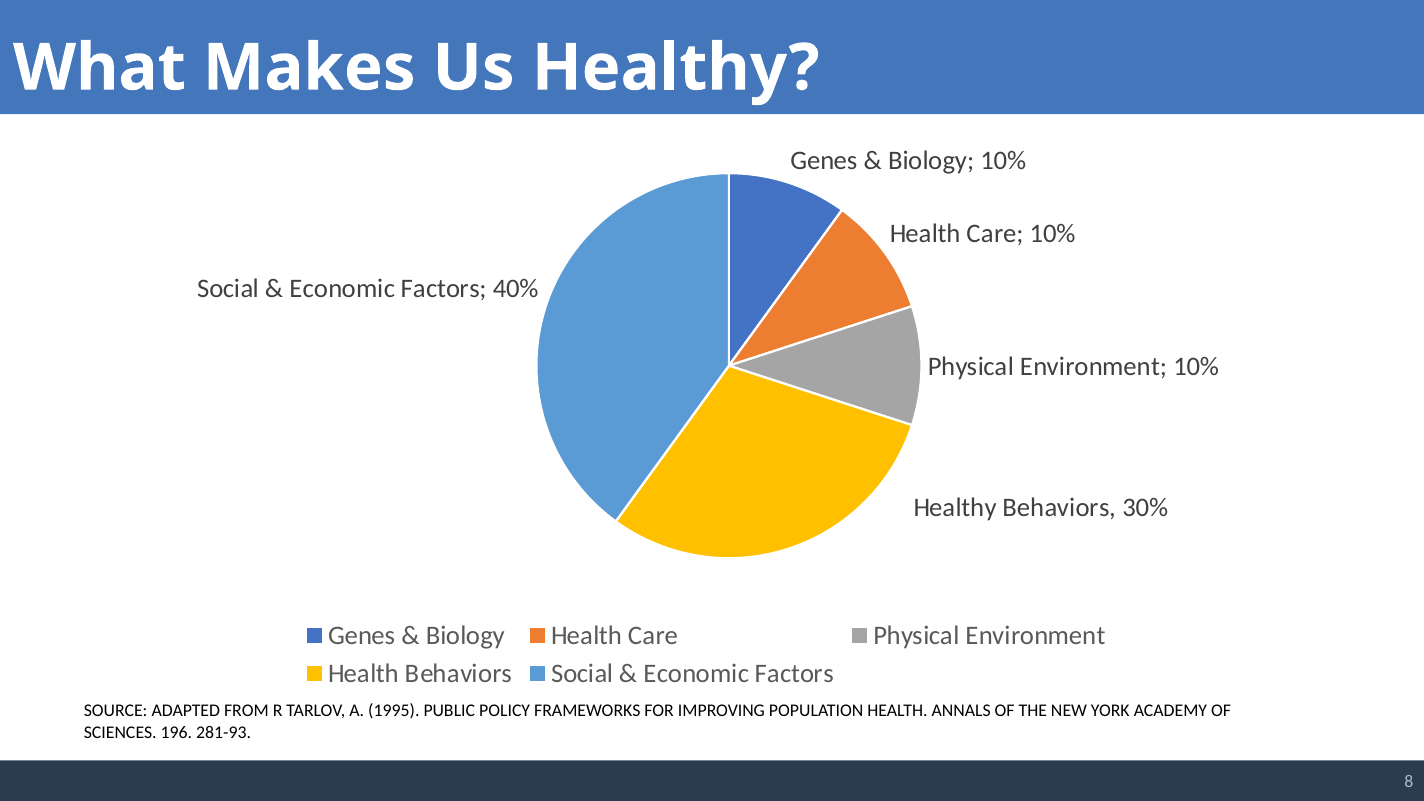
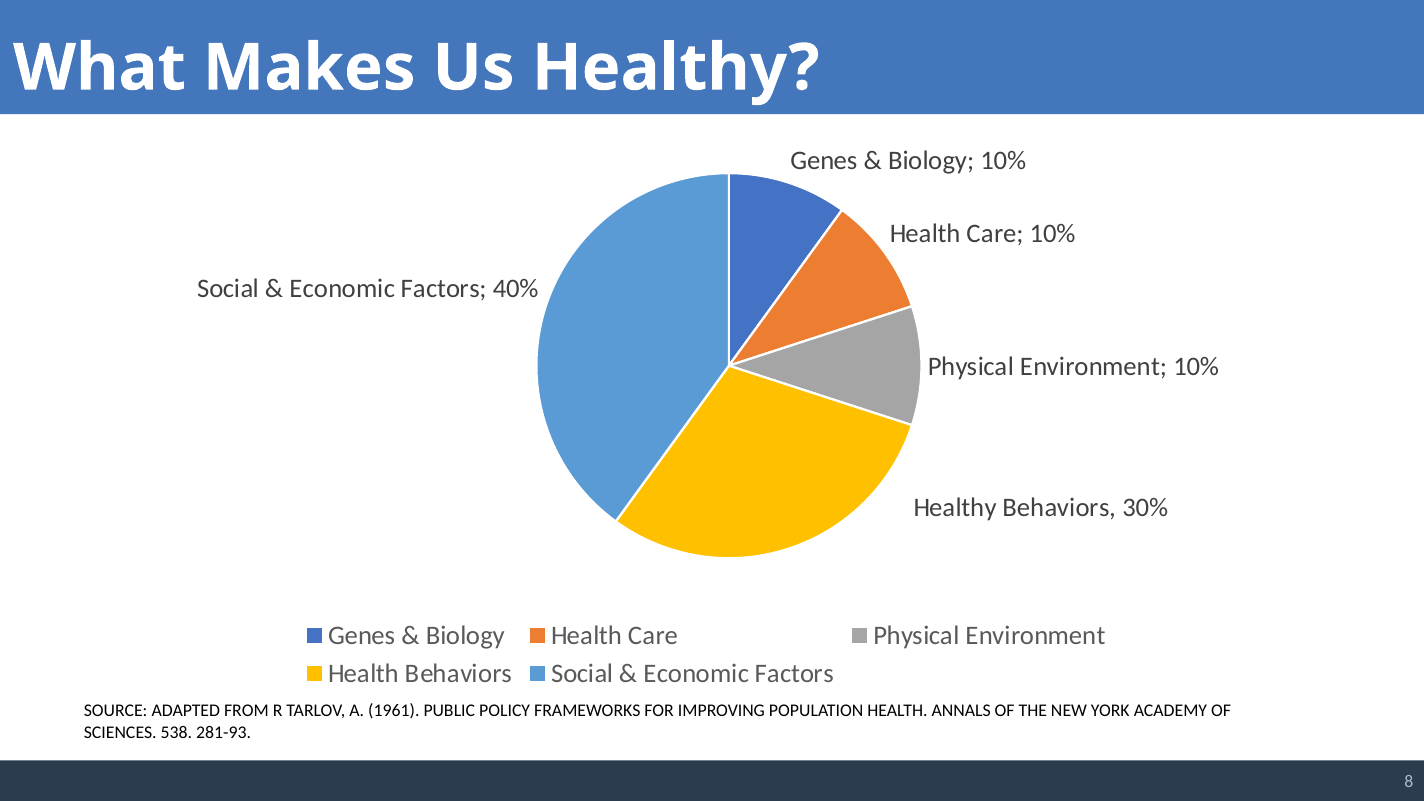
1995: 1995 -> 1961
196: 196 -> 538
